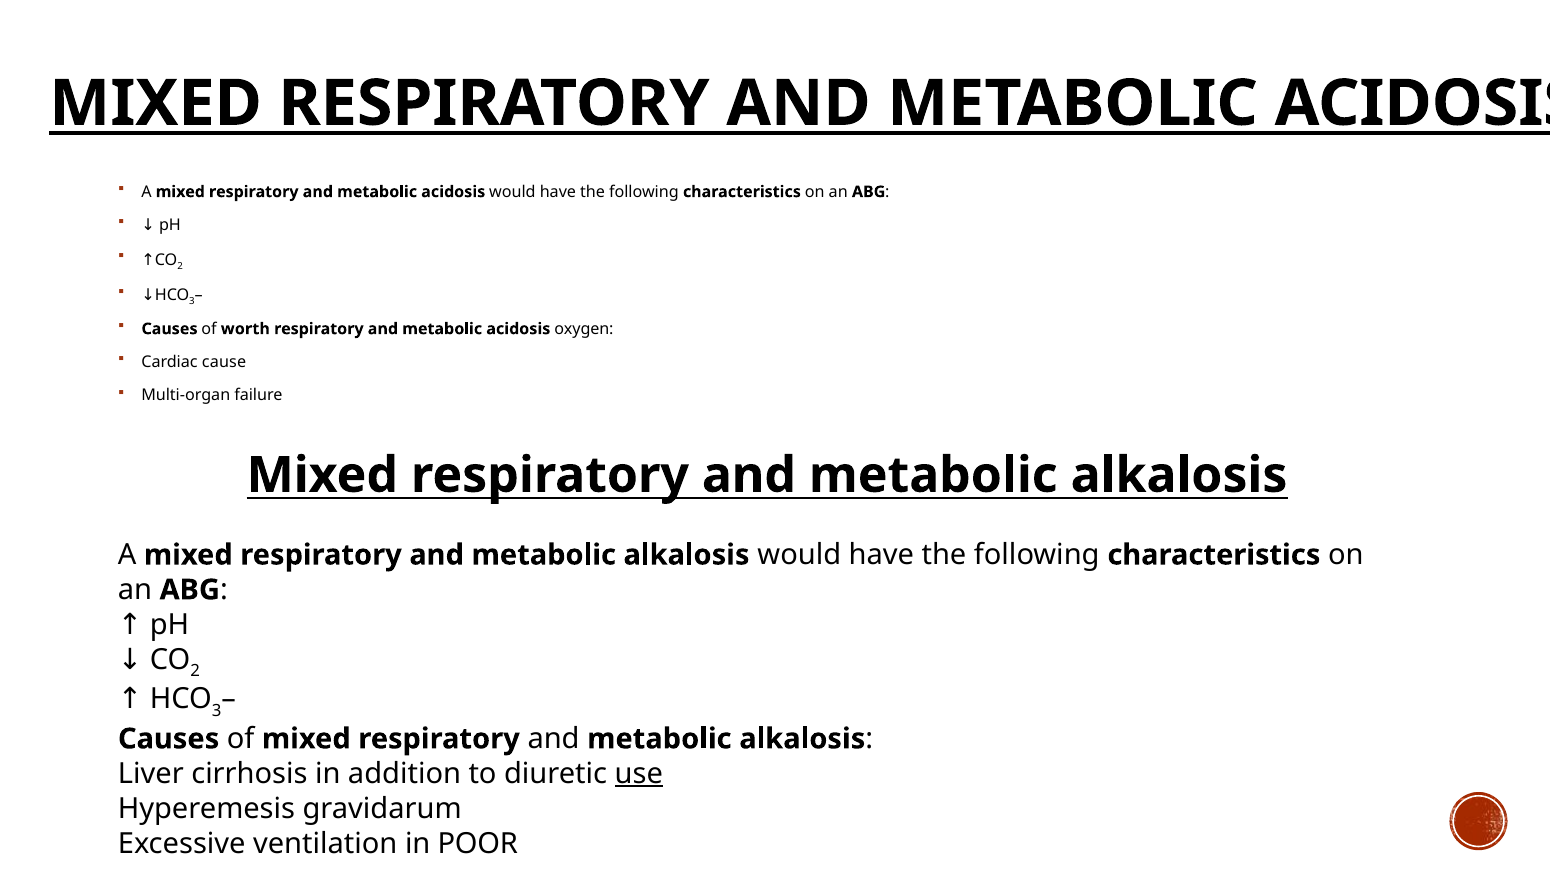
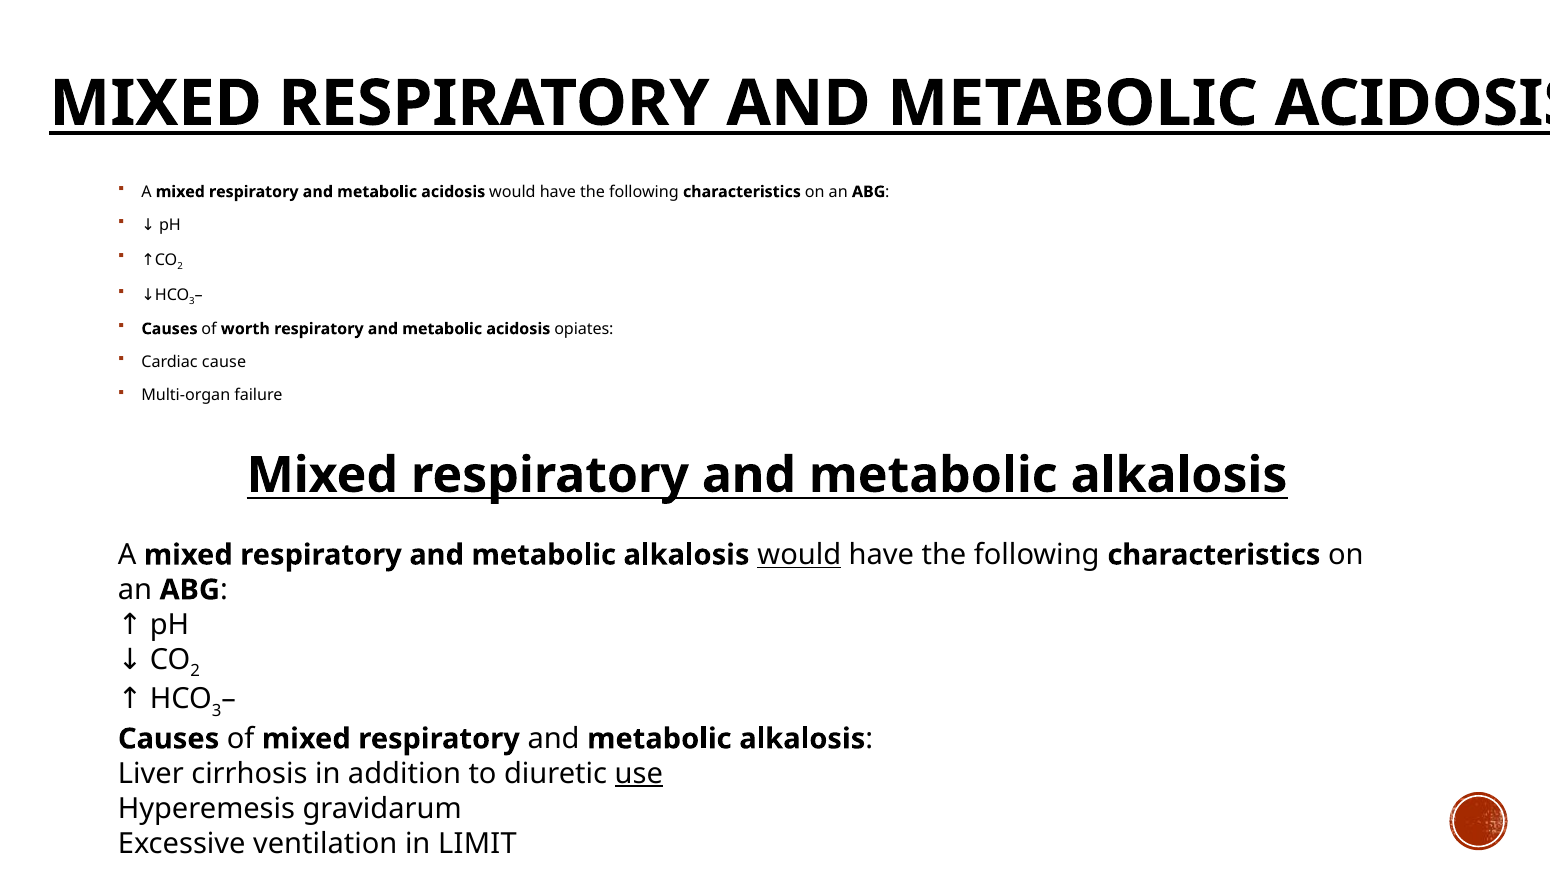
oxygen: oxygen -> opiates
would at (799, 555) underline: none -> present
POOR: POOR -> LIMIT
